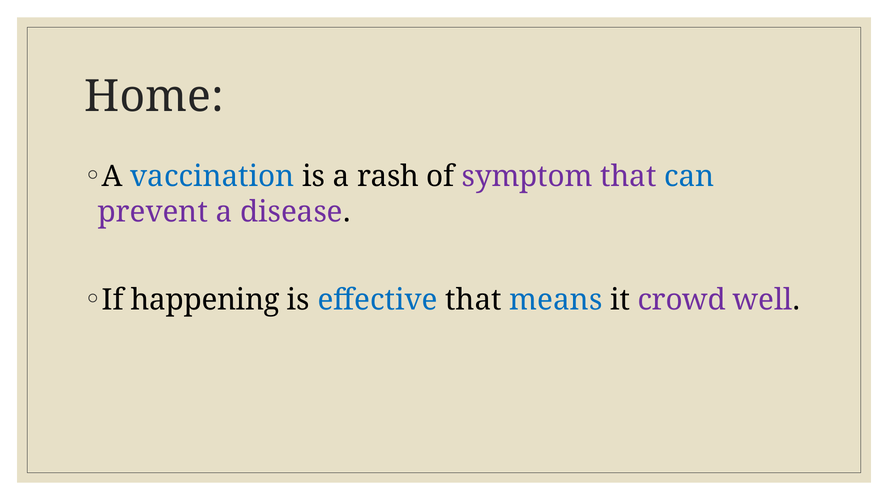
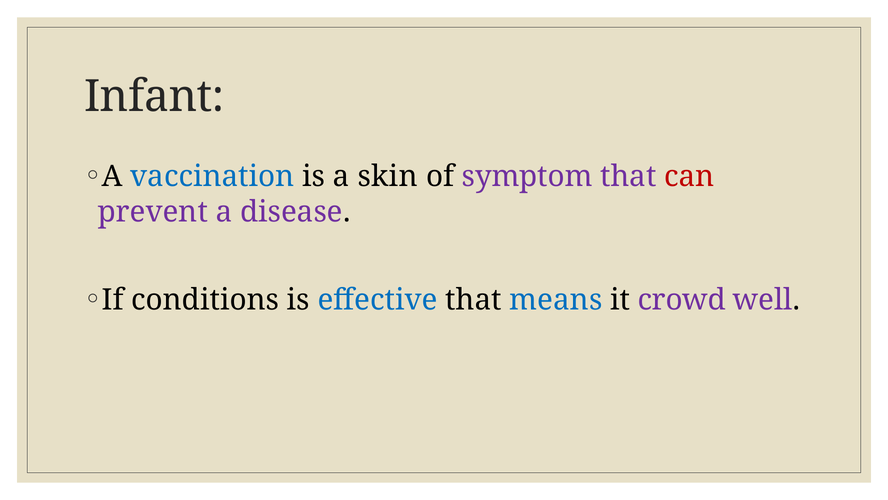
Home: Home -> Infant
rash: rash -> skin
can colour: blue -> red
happening: happening -> conditions
